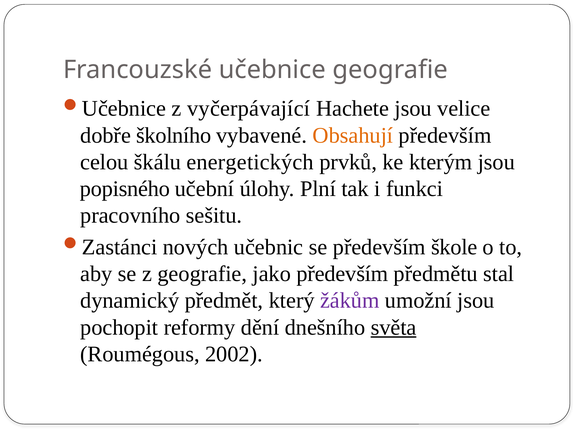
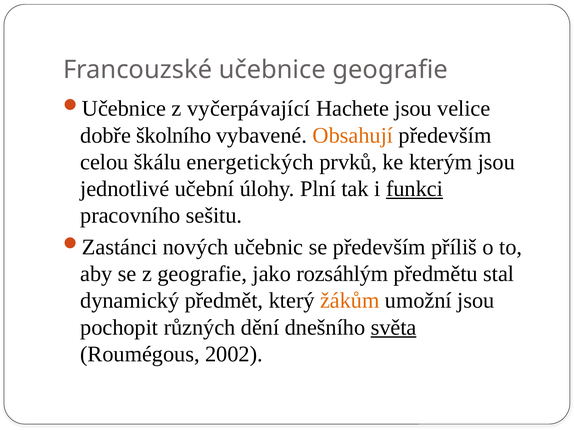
popisného: popisného -> jednotlivé
funkci underline: none -> present
škole: škole -> příliš
jako především: především -> rozsáhlým
žákům colour: purple -> orange
reformy: reformy -> různých
